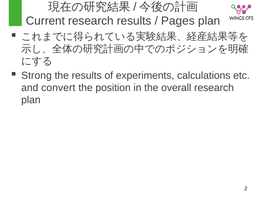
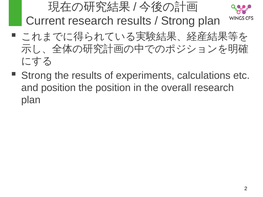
Pages at (178, 21): Pages -> Strong
and convert: convert -> position
